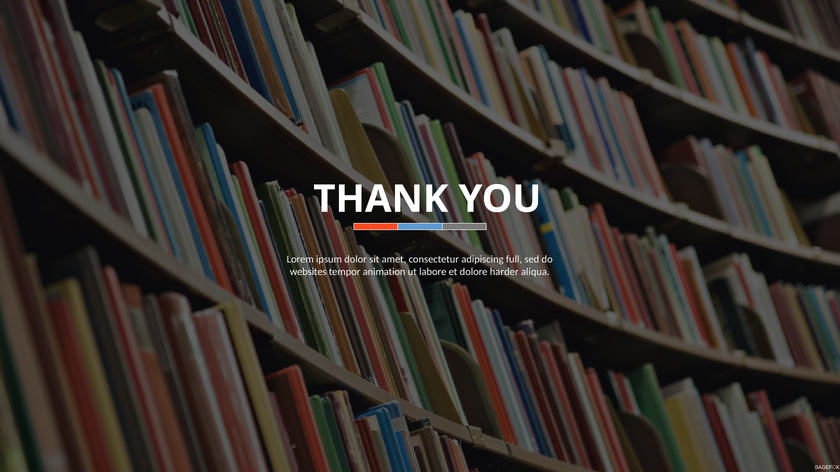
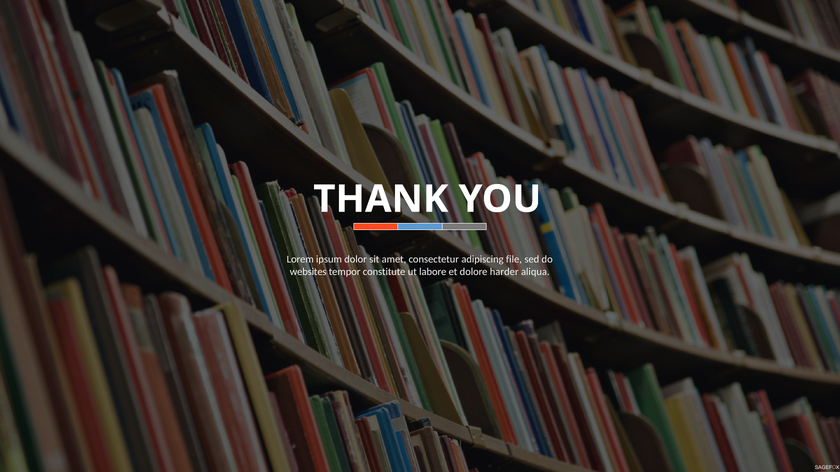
full: full -> file
animation: animation -> constitute
